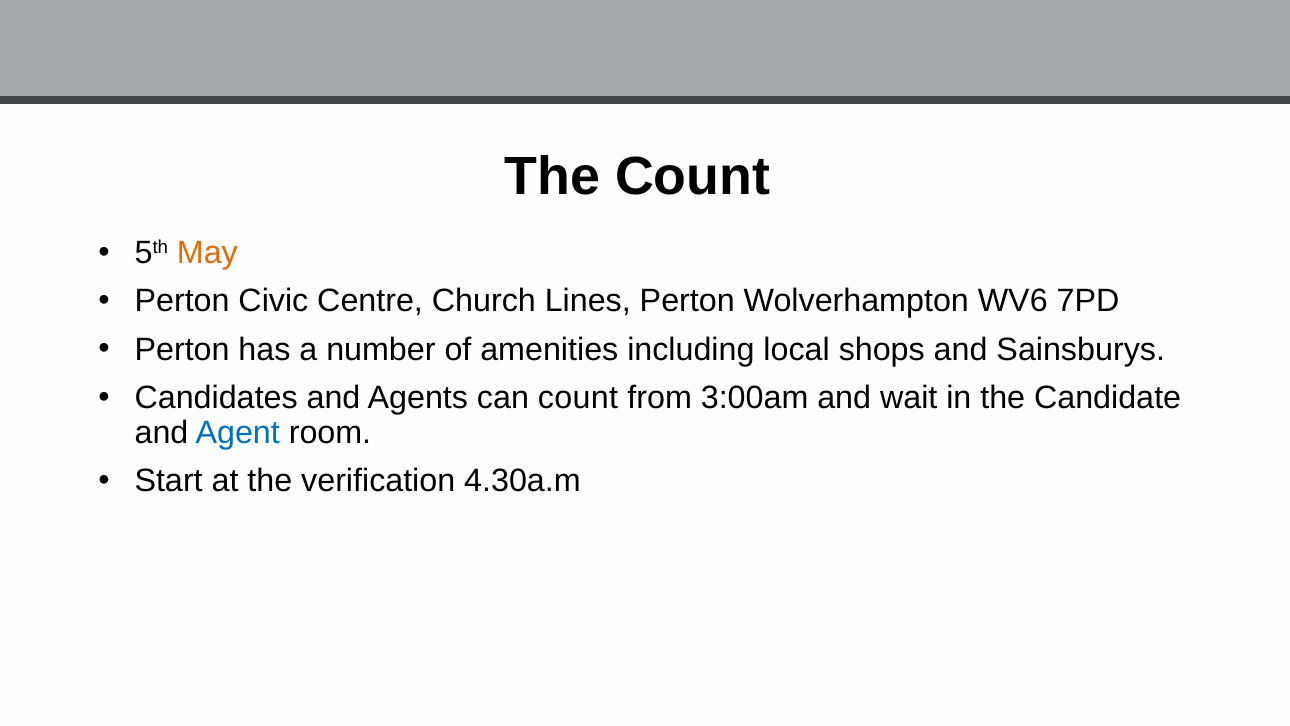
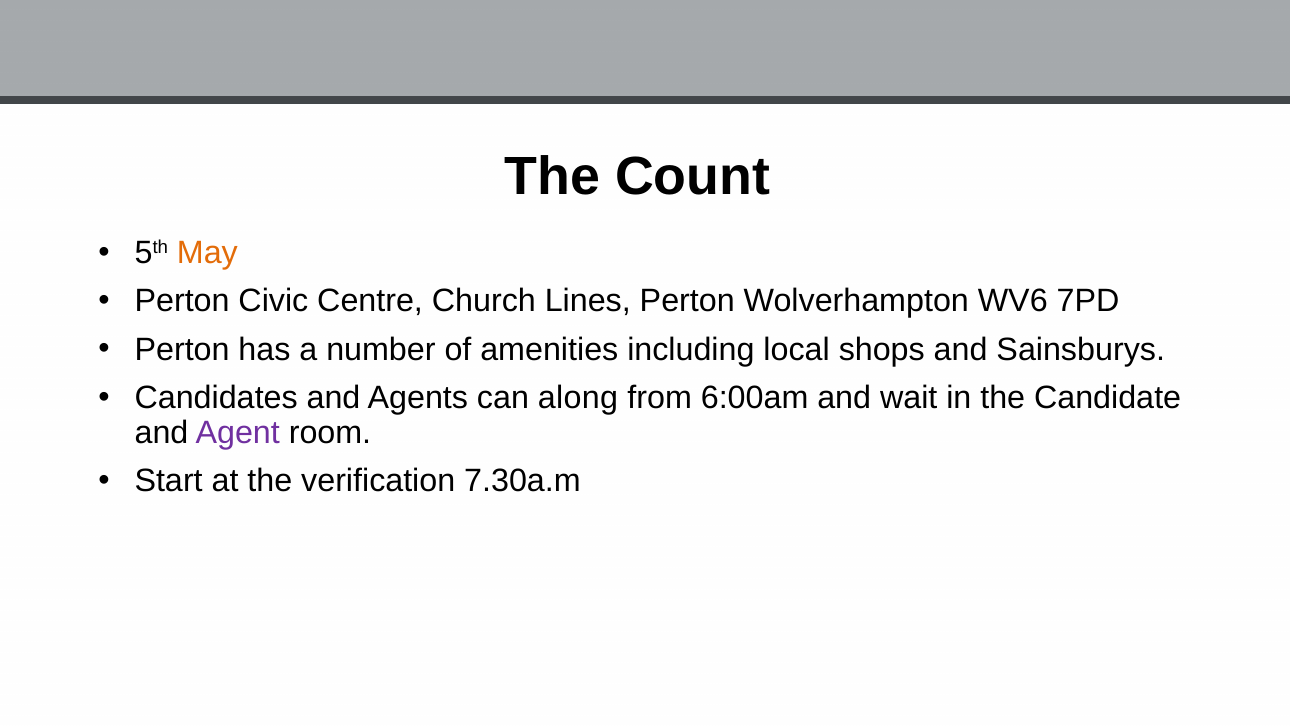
can count: count -> along
3:00am: 3:00am -> 6:00am
Agent colour: blue -> purple
4.30a.m: 4.30a.m -> 7.30a.m
